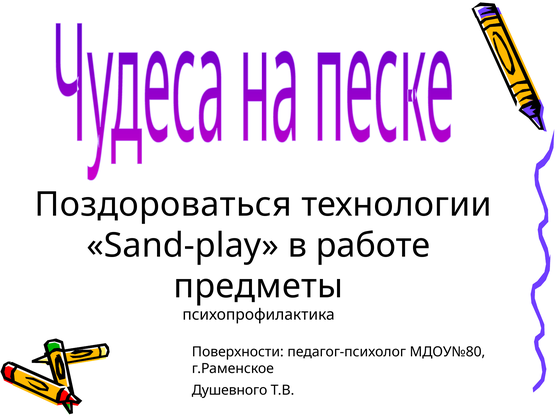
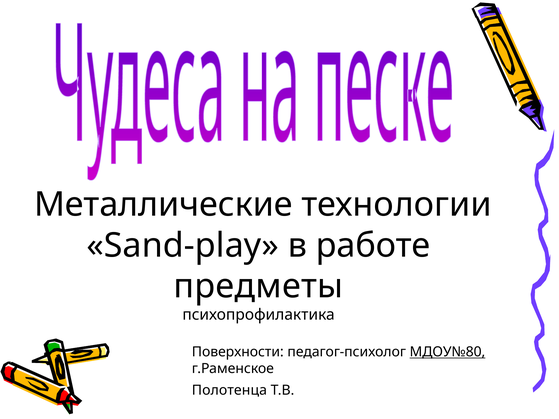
Поздороваться: Поздороваться -> Металлические
МДОУ№80 underline: none -> present
Душевного: Душевного -> Полотенца
